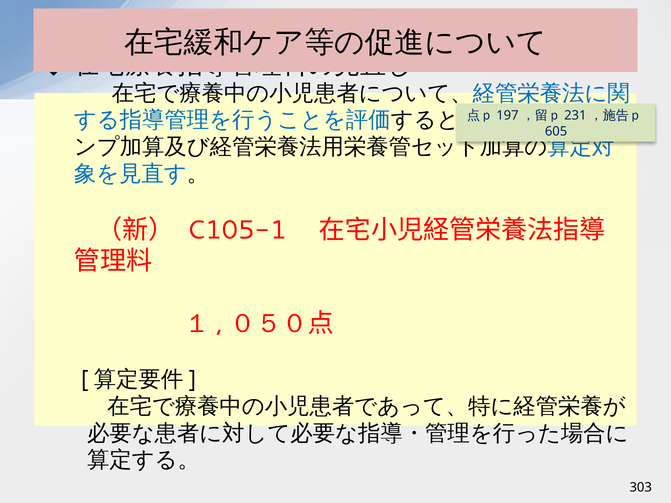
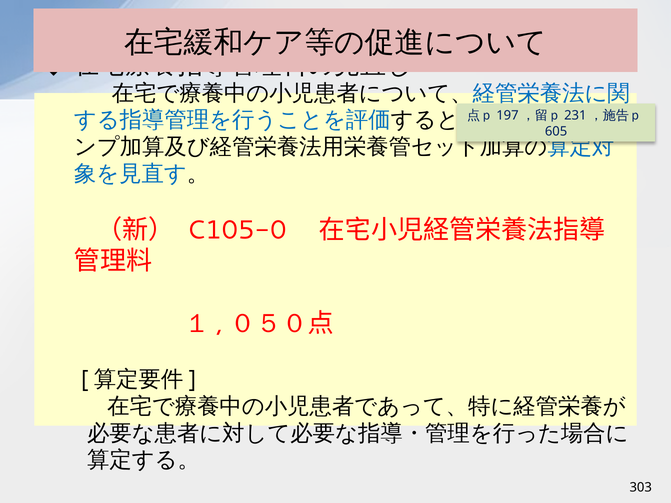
C105-1: C105-1 -> C105-0
